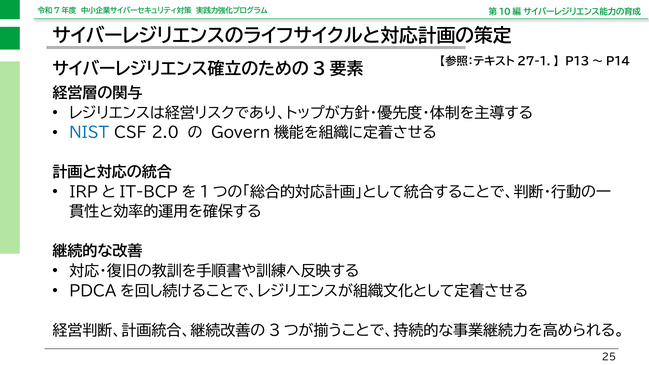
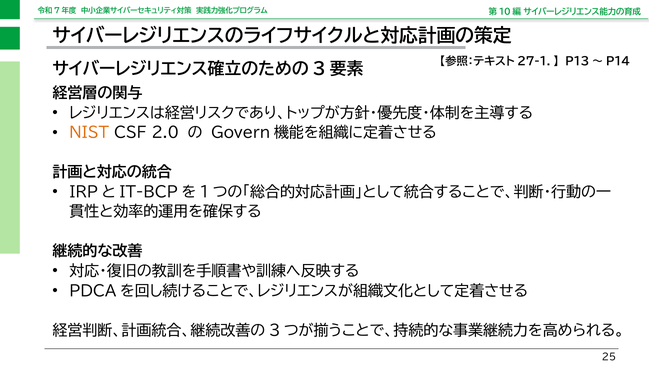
NIST colour: blue -> orange
